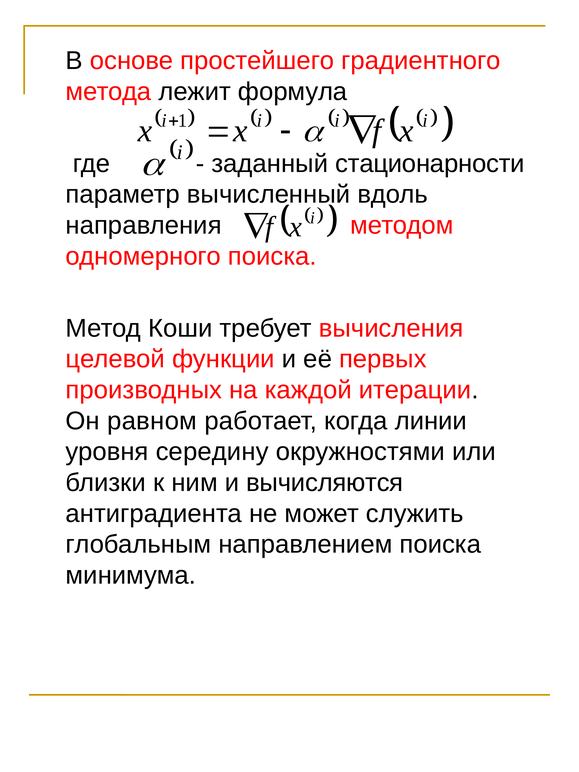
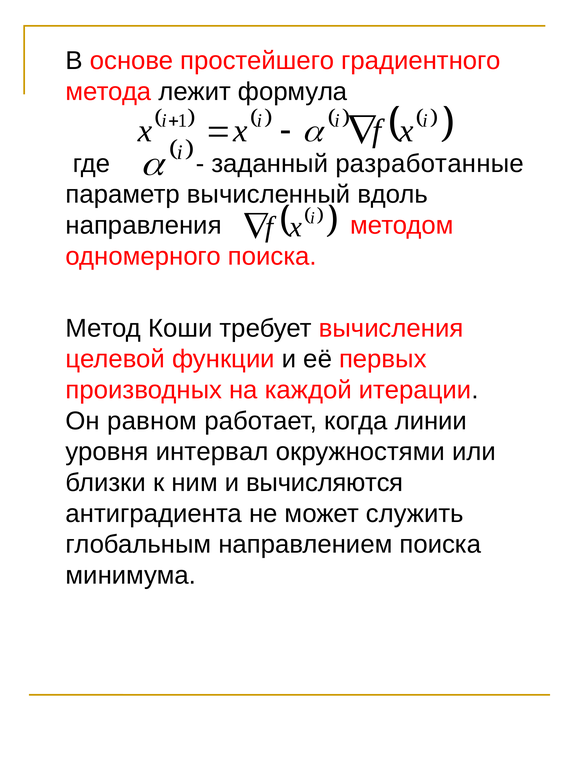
стационарности: стационарности -> разработанные
середину: середину -> интервал
